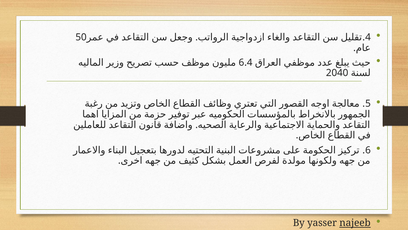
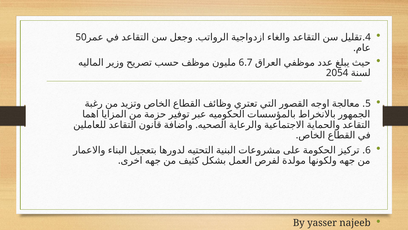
6.4: 6.4 -> 6.7
2040: 2040 -> 2054
najeeb underline: present -> none
